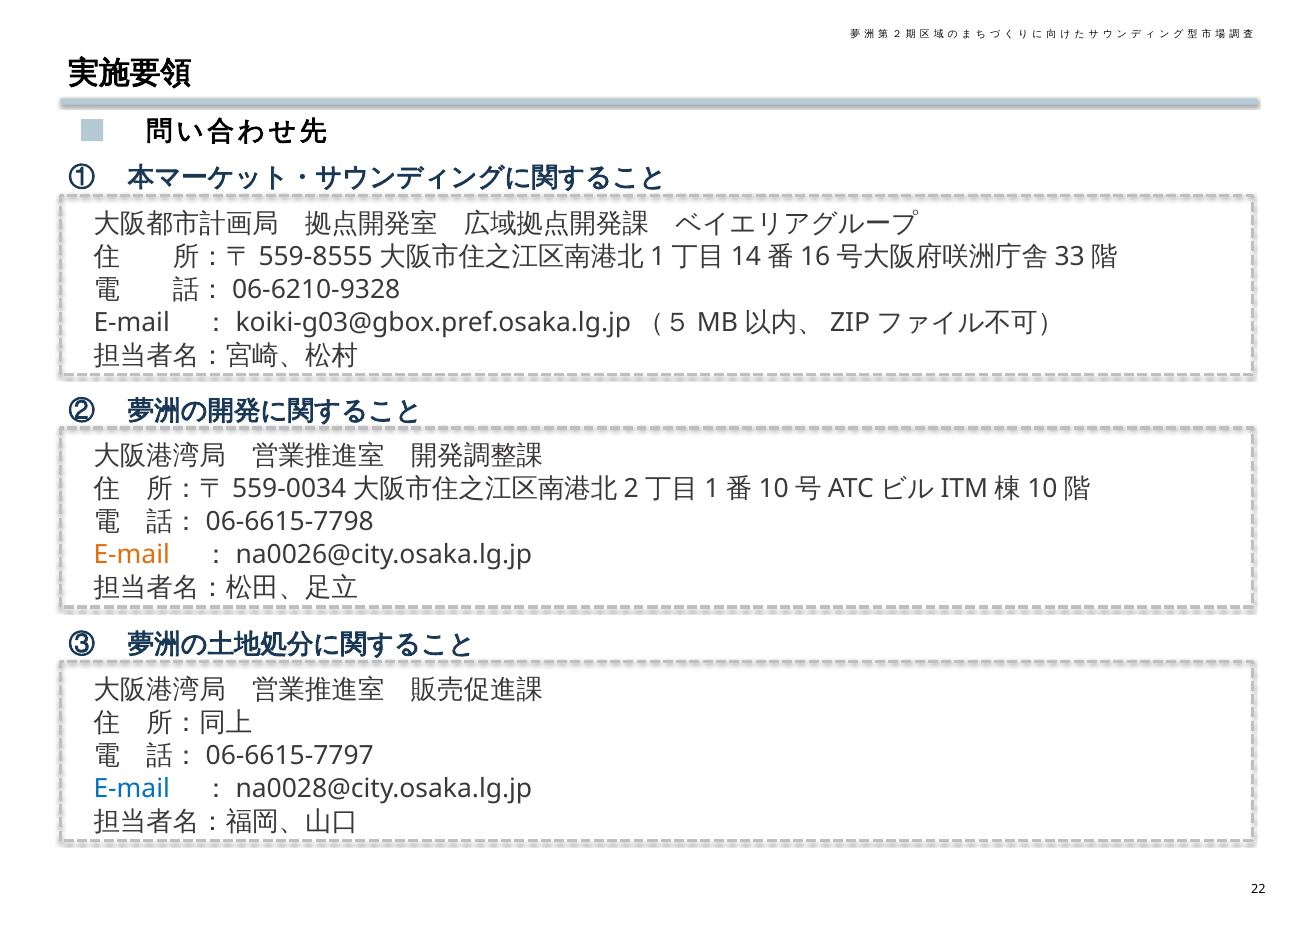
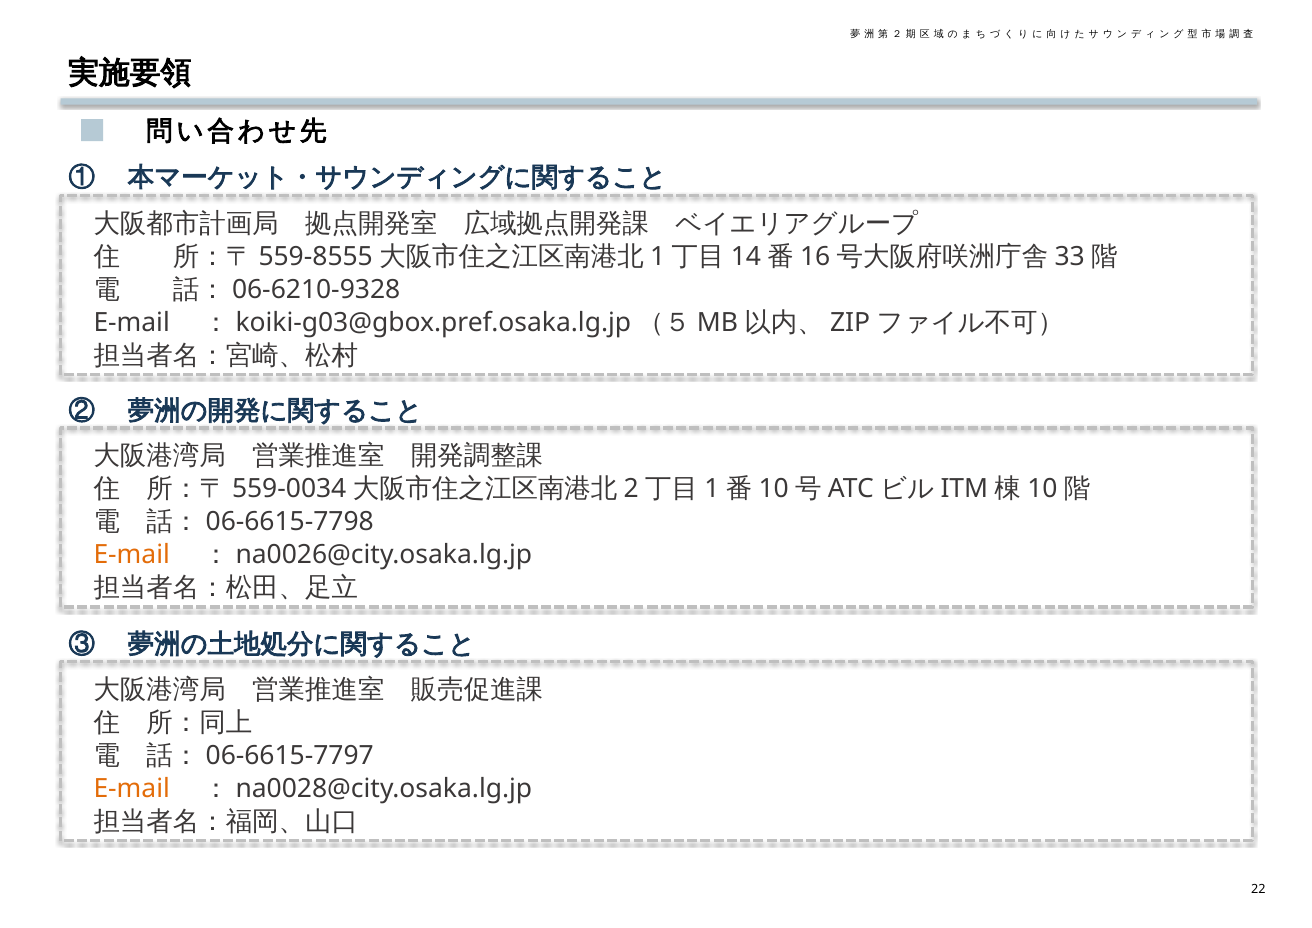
E-mail at (132, 788) colour: blue -> orange
